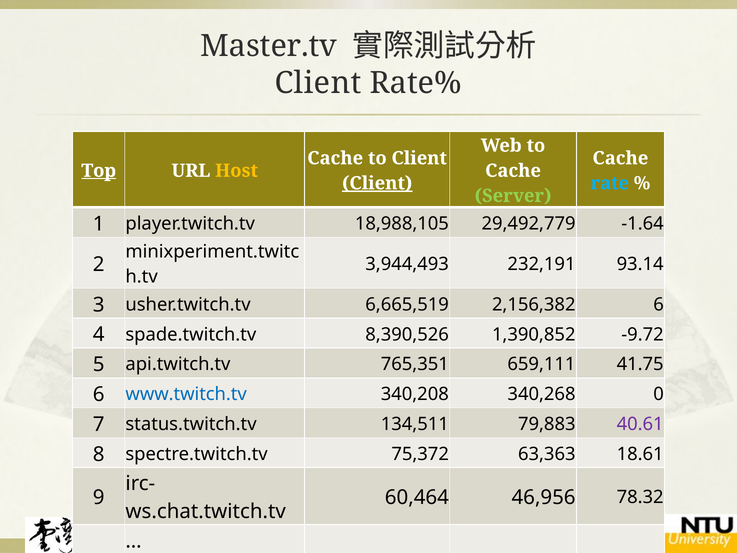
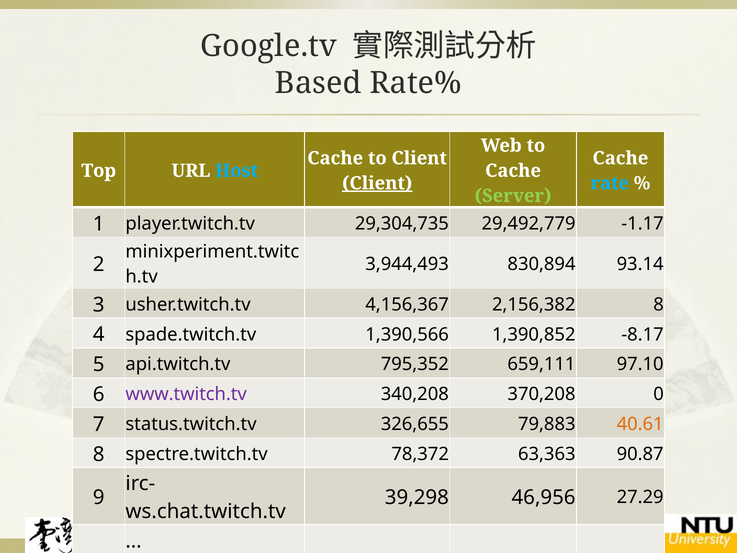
Master.tv: Master.tv -> Google.tv
Client at (318, 83): Client -> Based
Top underline: present -> none
Host colour: yellow -> light blue
18,988,105: 18,988,105 -> 29,304,735
-1.64: -1.64 -> -1.17
232,191: 232,191 -> 830,894
6,665,519: 6,665,519 -> 4,156,367
2,156,382 6: 6 -> 8
8,390,526: 8,390,526 -> 1,390,566
-9.72: -9.72 -> -8.17
765,351: 765,351 -> 795,352
41.75: 41.75 -> 97.10
www.twitch.tv colour: blue -> purple
340,268: 340,268 -> 370,208
134,511: 134,511 -> 326,655
40.61 colour: purple -> orange
75,372: 75,372 -> 78,372
18.61: 18.61 -> 90.87
60,464: 60,464 -> 39,298
78.32: 78.32 -> 27.29
